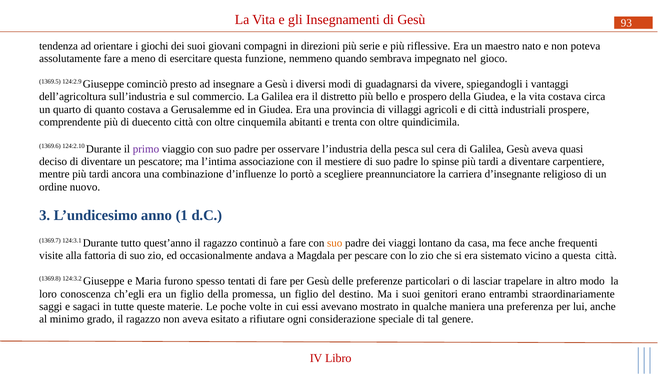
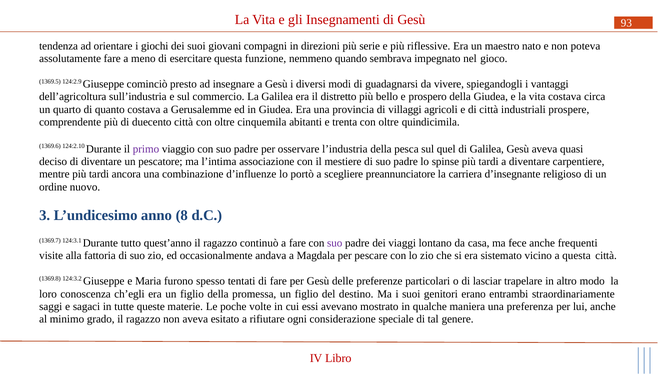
cera: cera -> quel
1: 1 -> 8
suo at (335, 243) colour: orange -> purple
